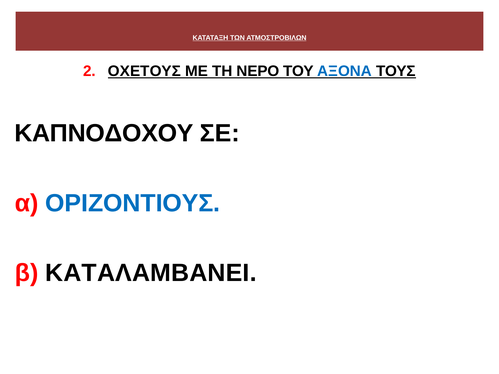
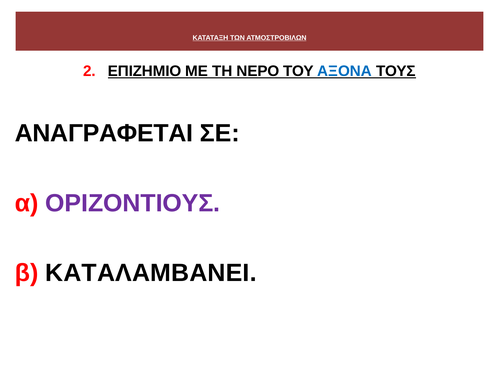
ΟΧΕΤΟΥΣ: ΟΧΕΤΟΥΣ -> ΕΠΙΖΗΜΙΟ
ΚΑΠΝΟΔΟΧΟΥ: ΚΑΠΝΟΔΟΧΟΥ -> ΑΝΑΓΡΑΦΕΤΑΙ
ΟΡΙΖΟΝΤΙΟΥΣ colour: blue -> purple
